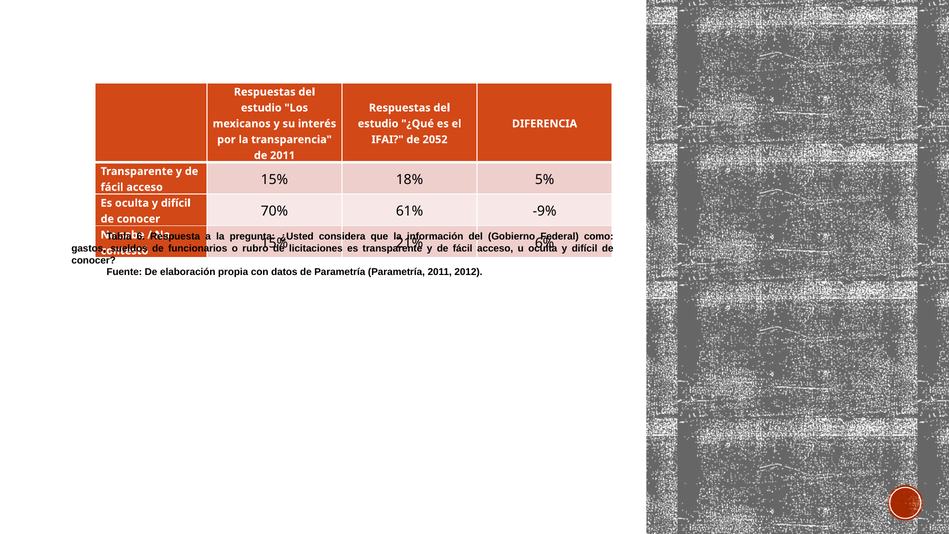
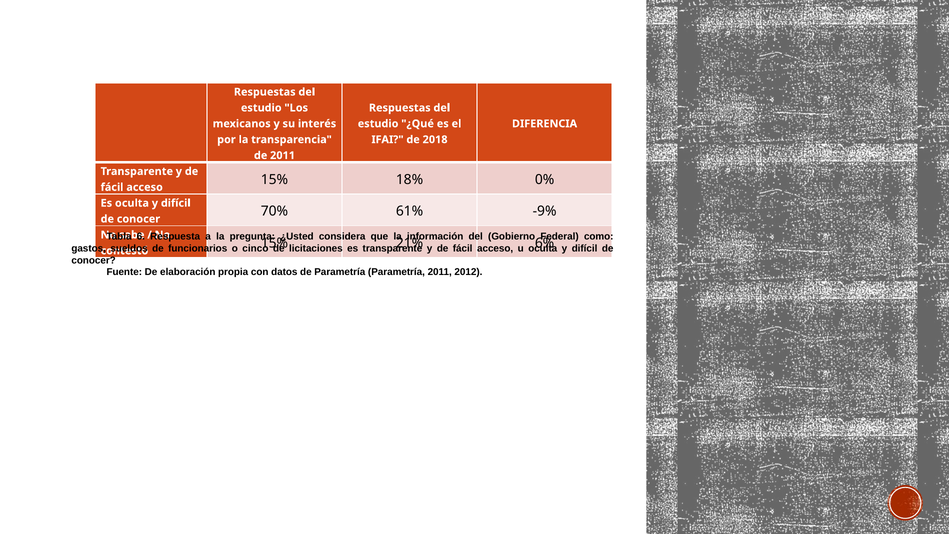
2052: 2052 -> 2018
5%: 5% -> 0%
rubro: rubro -> cinco
